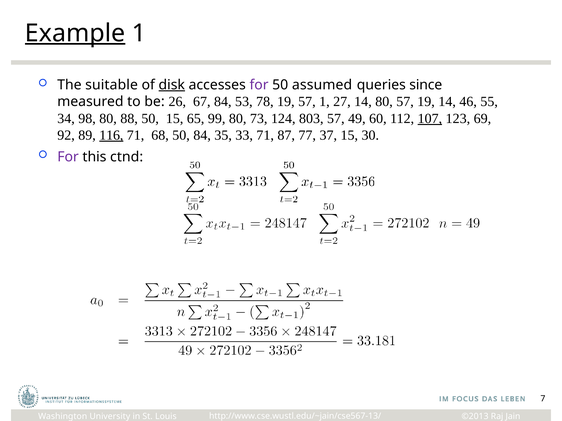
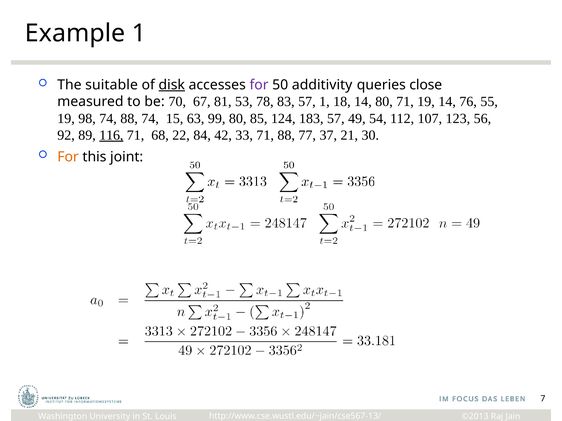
Example underline: present -> none
assumed: assumed -> additivity
since: since -> close
26: 26 -> 70
67 84: 84 -> 81
78 19: 19 -> 83
27: 27 -> 18
80 57: 57 -> 71
46: 46 -> 76
34 at (66, 119): 34 -> 19
98 80: 80 -> 74
88 50: 50 -> 74
65: 65 -> 63
73: 73 -> 85
803: 803 -> 183
60: 60 -> 54
107 underline: present -> none
69: 69 -> 56
68 50: 50 -> 22
35: 35 -> 42
71 87: 87 -> 88
37 15: 15 -> 21
For at (68, 157) colour: purple -> orange
ctnd: ctnd -> joint
